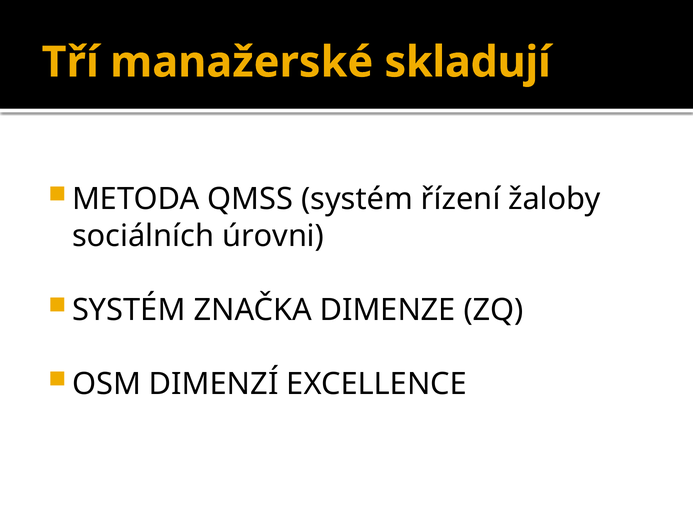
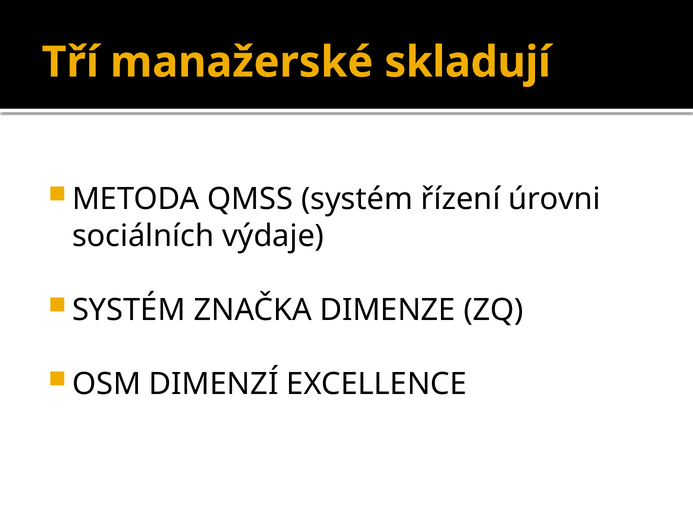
žaloby: žaloby -> úrovni
úrovni: úrovni -> výdaje
